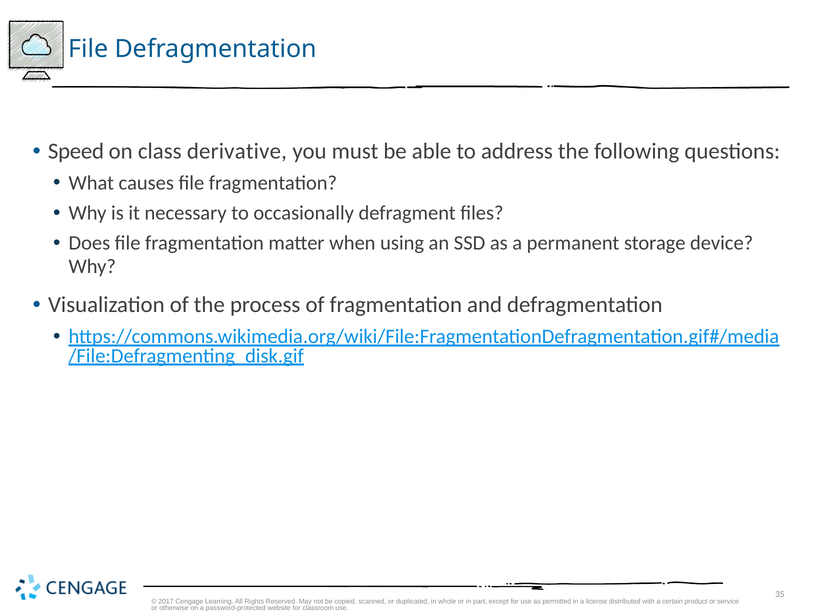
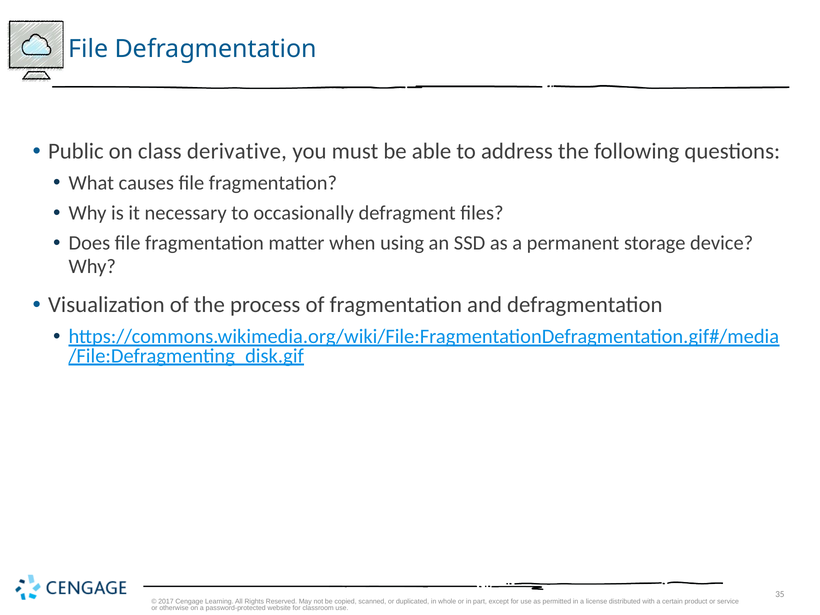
Speed: Speed -> Public
